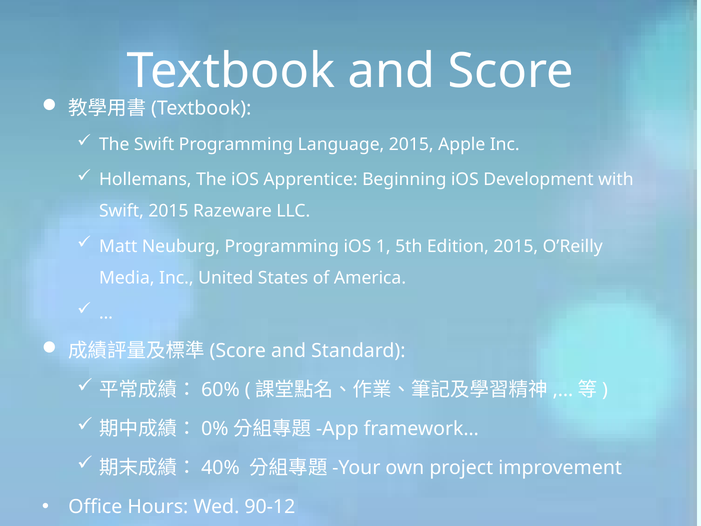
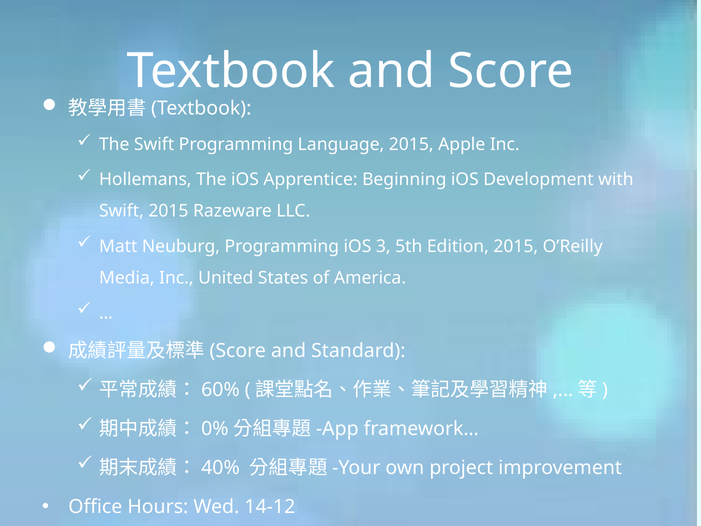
1: 1 -> 3
90-12: 90-12 -> 14-12
